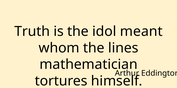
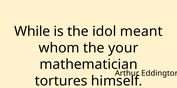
Truth: Truth -> While
lines: lines -> your
